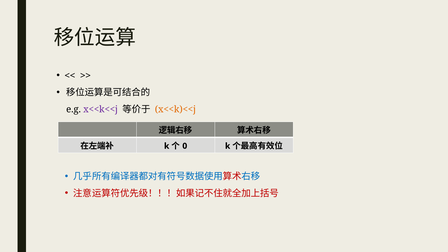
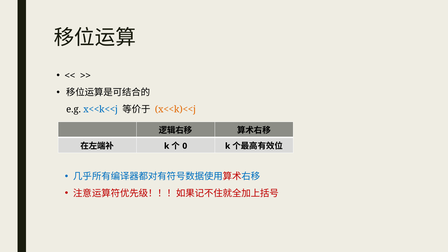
x<<k<<j colour: purple -> blue
